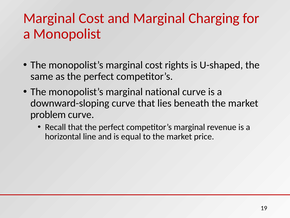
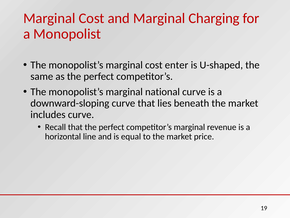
rights: rights -> enter
problem: problem -> includes
